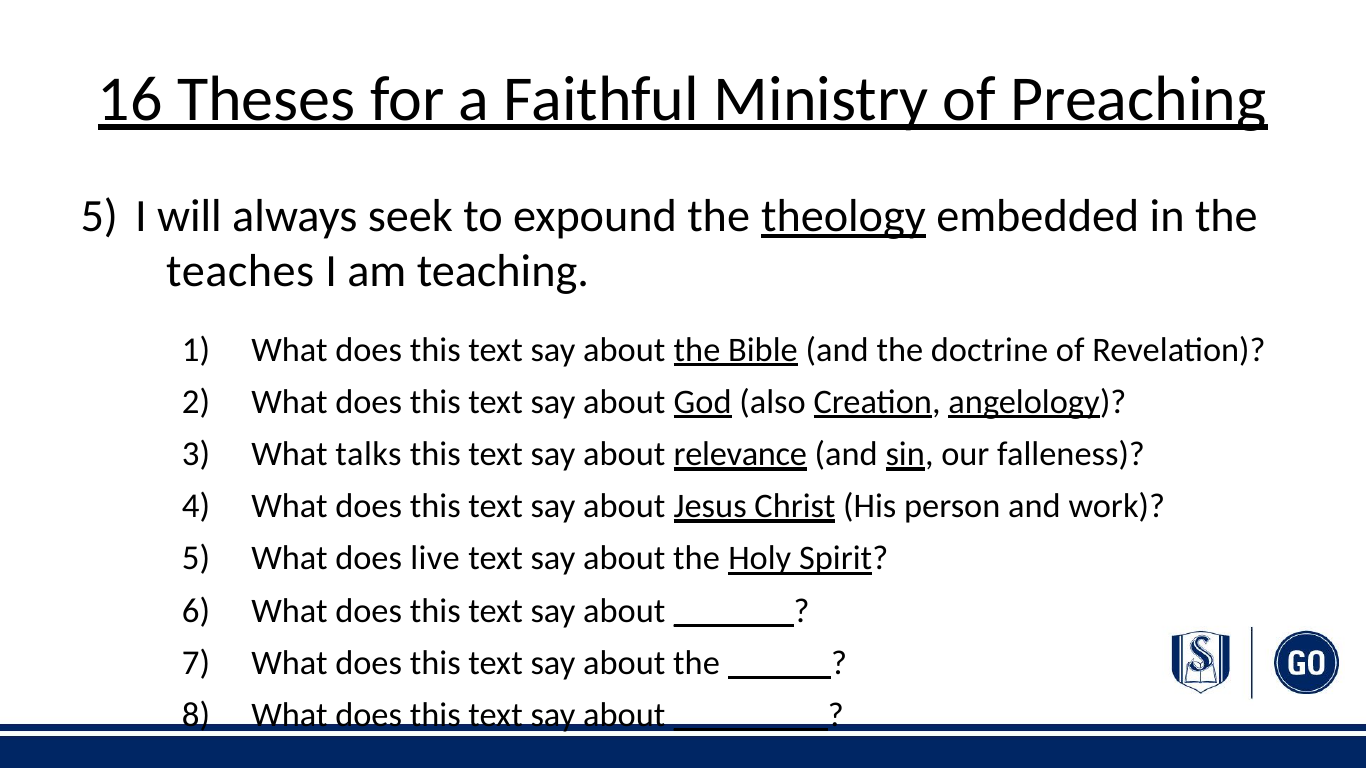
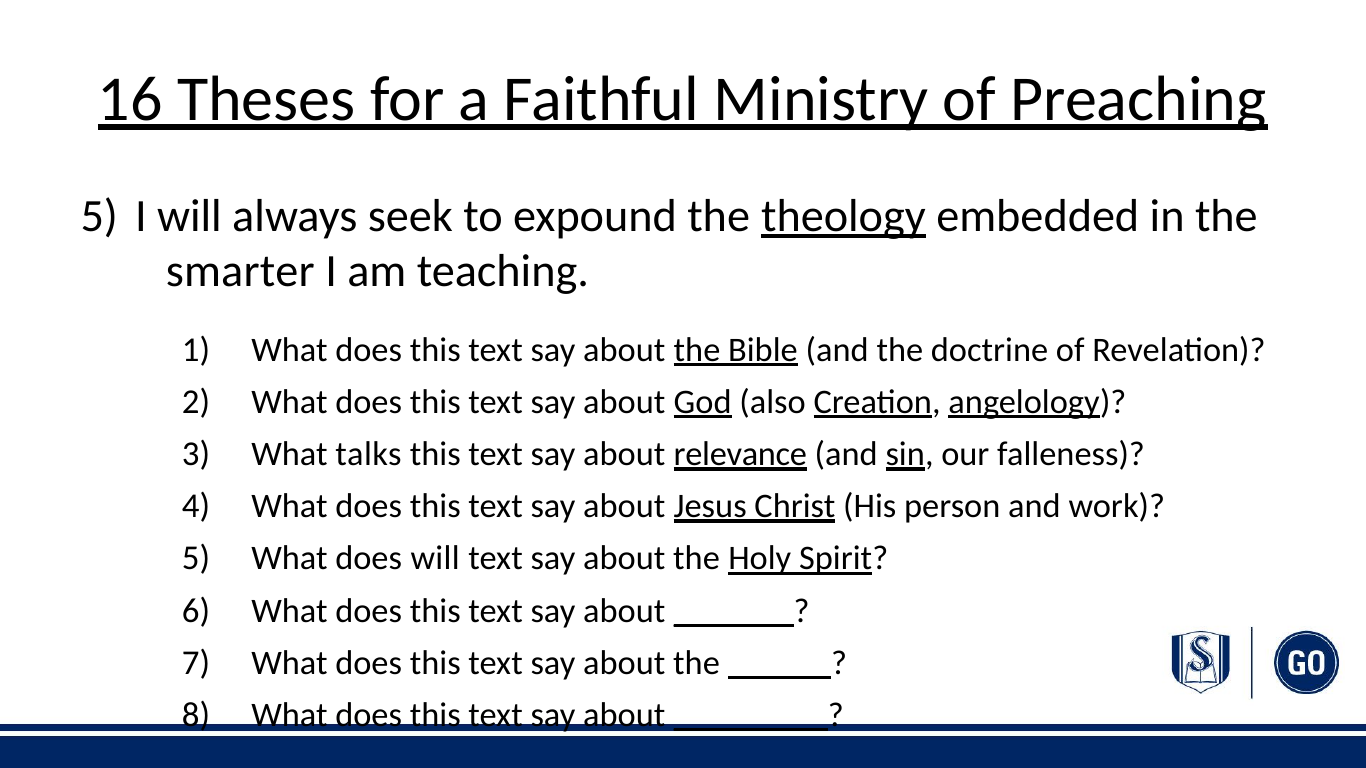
teaches: teaches -> smarter
does live: live -> will
